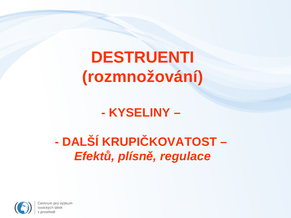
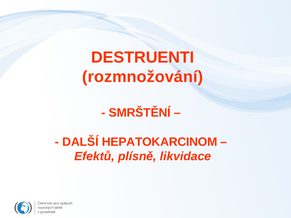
KYSELINY: KYSELINY -> SMRŠTĚNÍ
KRUPIČKOVATOST: KRUPIČKOVATOST -> HEPATOKARCINOM
regulace: regulace -> likvidace
